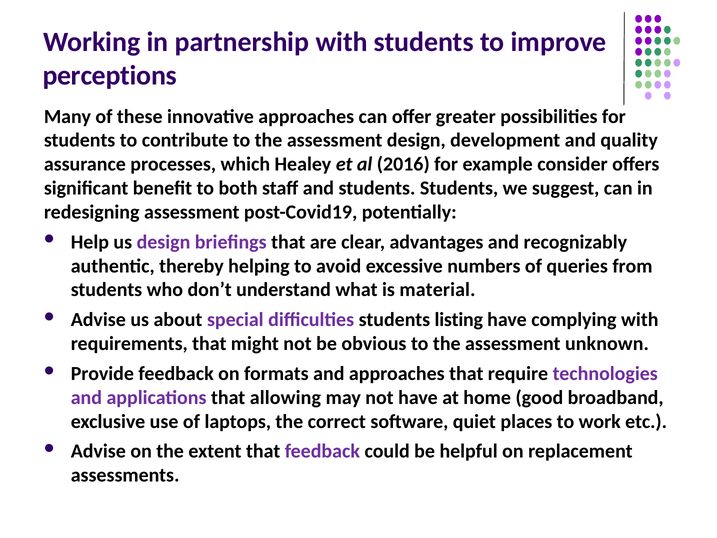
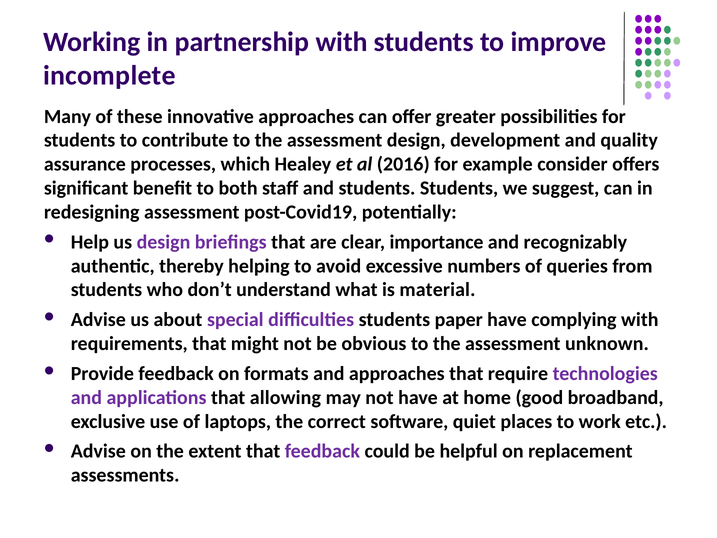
perceptions: perceptions -> incomplete
advantages: advantages -> importance
listing: listing -> paper
